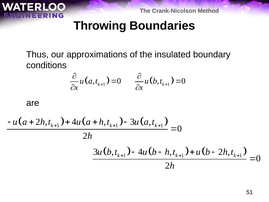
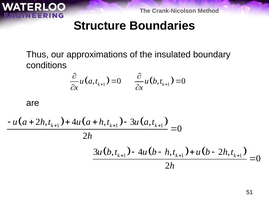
Throwing: Throwing -> Structure
